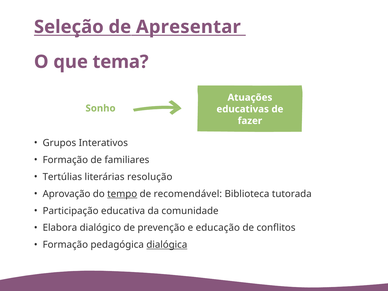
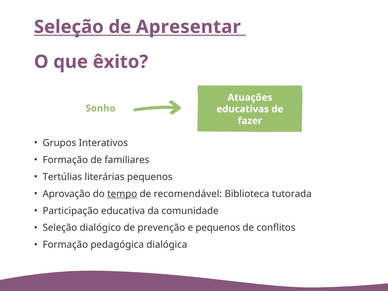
tema: tema -> êxito
literárias resolução: resolução -> pequenos
Elabora at (60, 228): Elabora -> Seleção
e educação: educação -> pequenos
dialógica underline: present -> none
